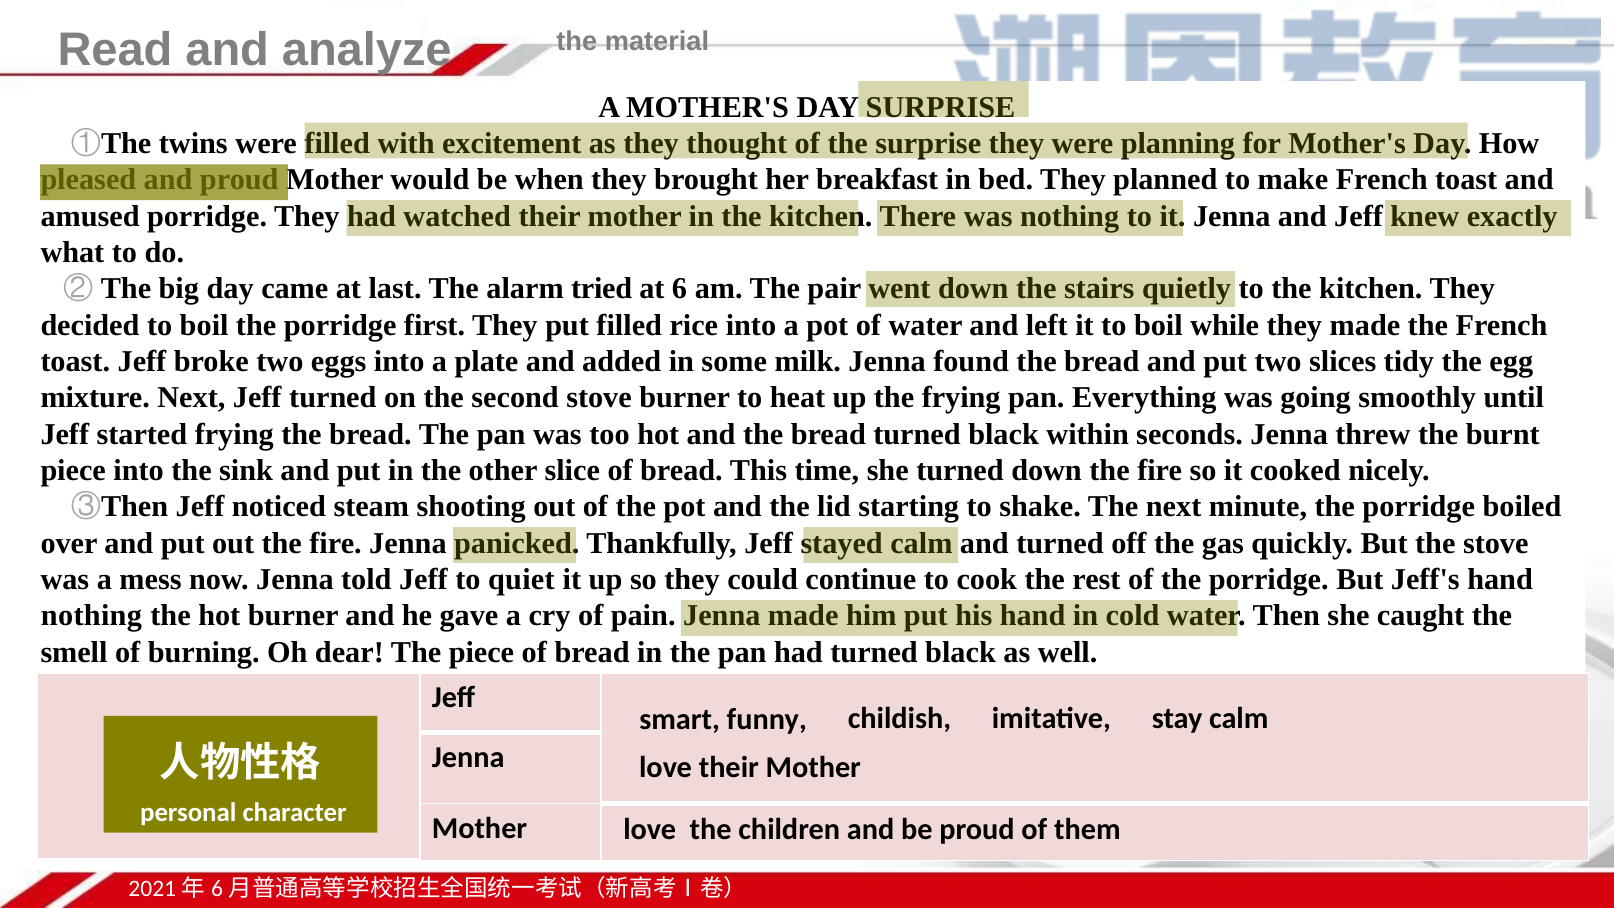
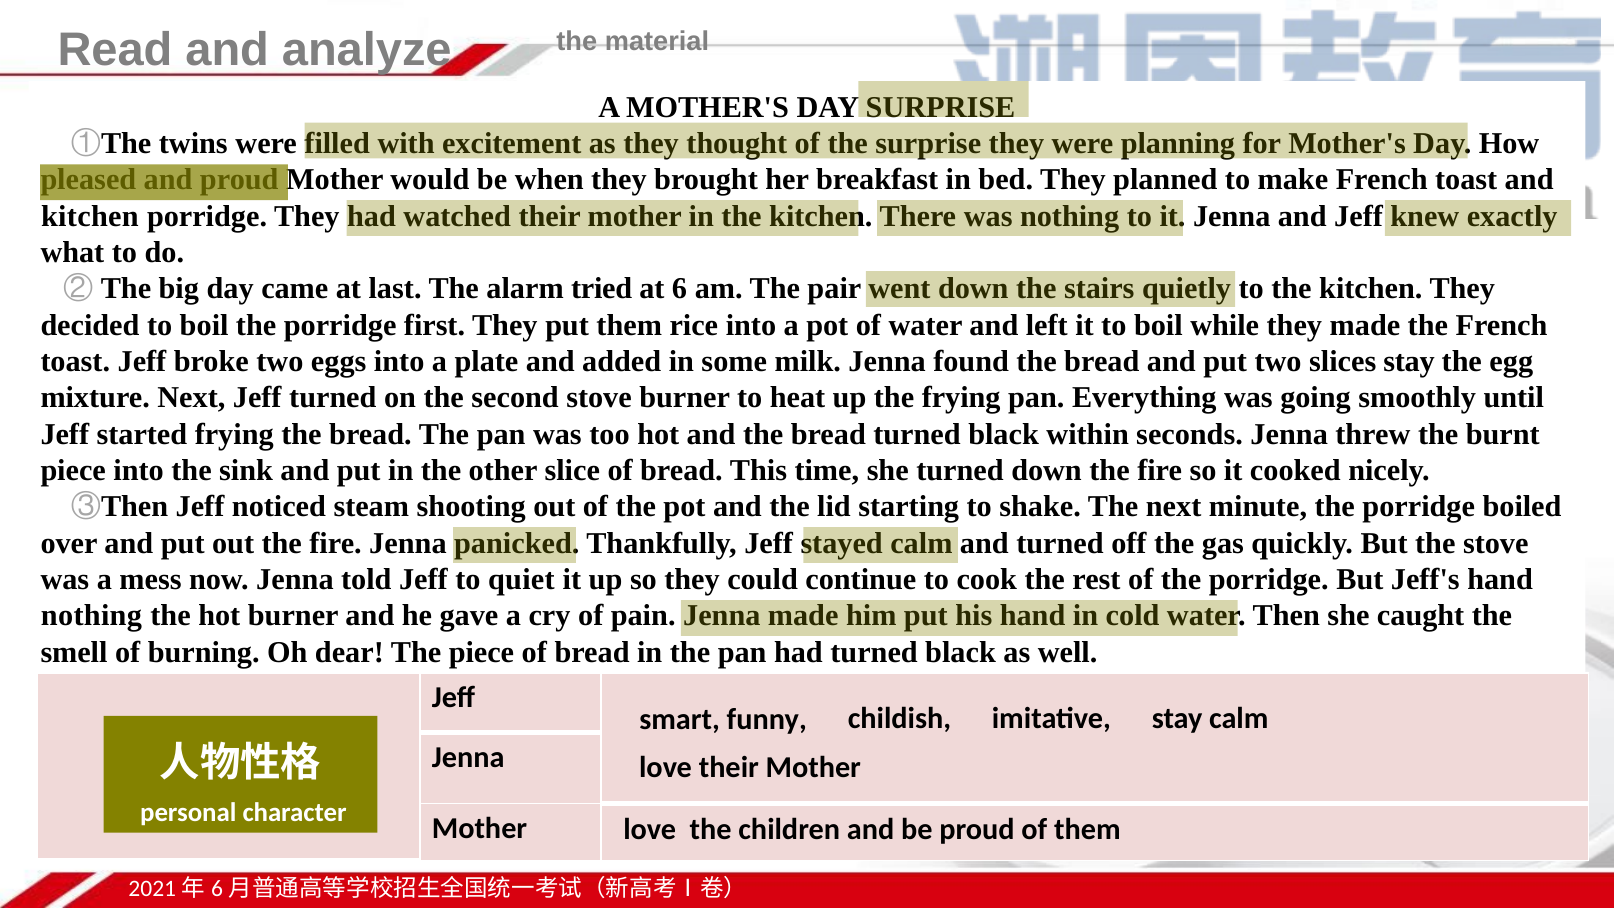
amused at (90, 216): amused -> kitchen
put filled: filled -> them
slices tidy: tidy -> stay
